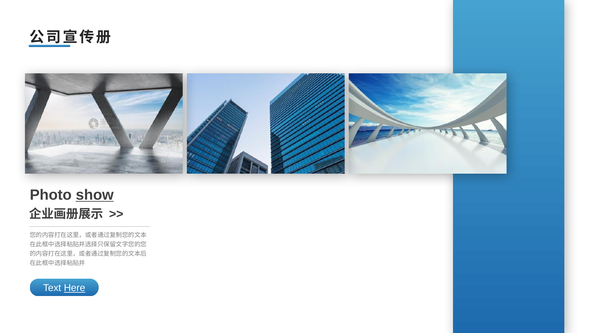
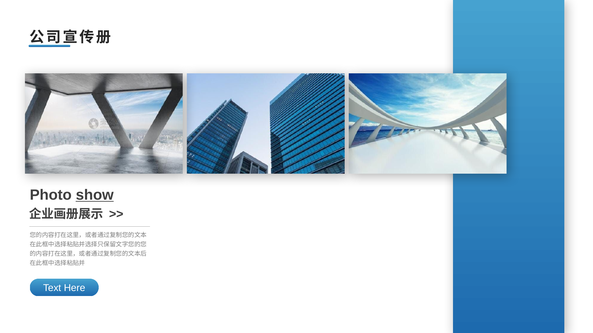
Here underline: present -> none
